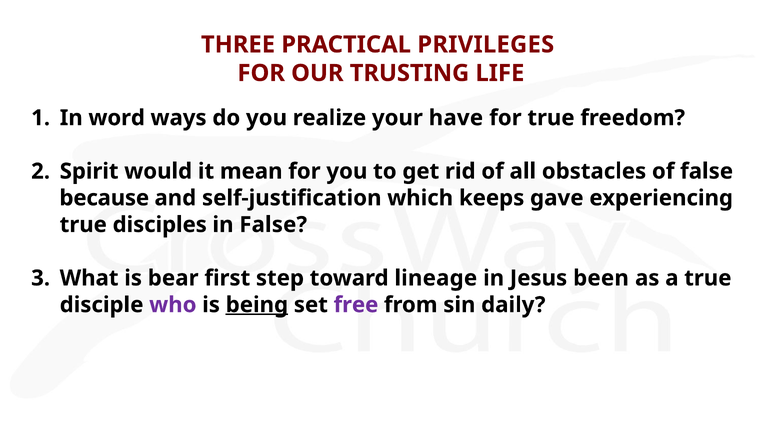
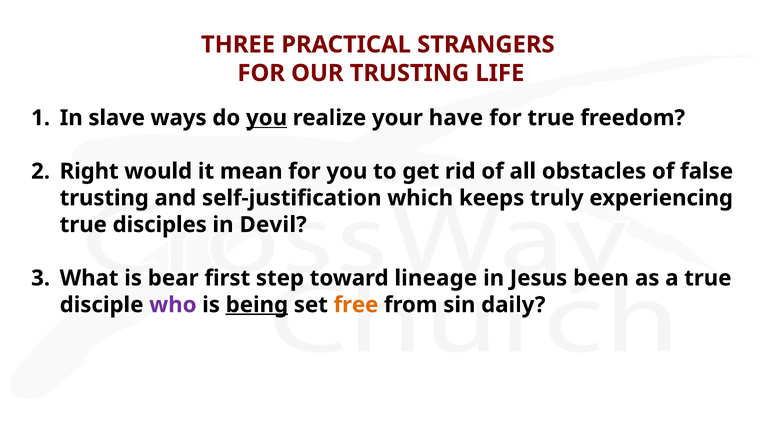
PRIVILEGES: PRIVILEGES -> STRANGERS
word: word -> slave
you at (267, 118) underline: none -> present
Spirit: Spirit -> Right
because at (104, 198): because -> trusting
gave: gave -> truly
in False: False -> Devil
free colour: purple -> orange
